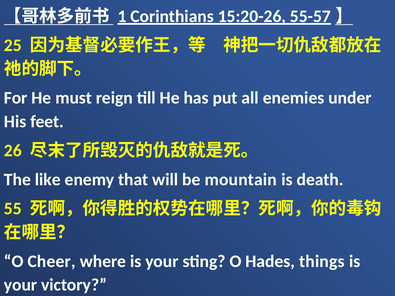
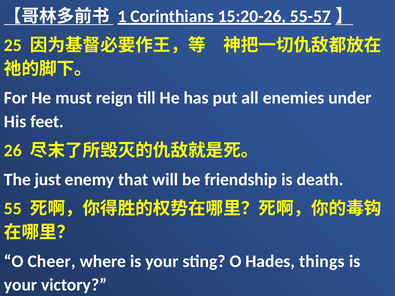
like: like -> just
mountain: mountain -> friendship
